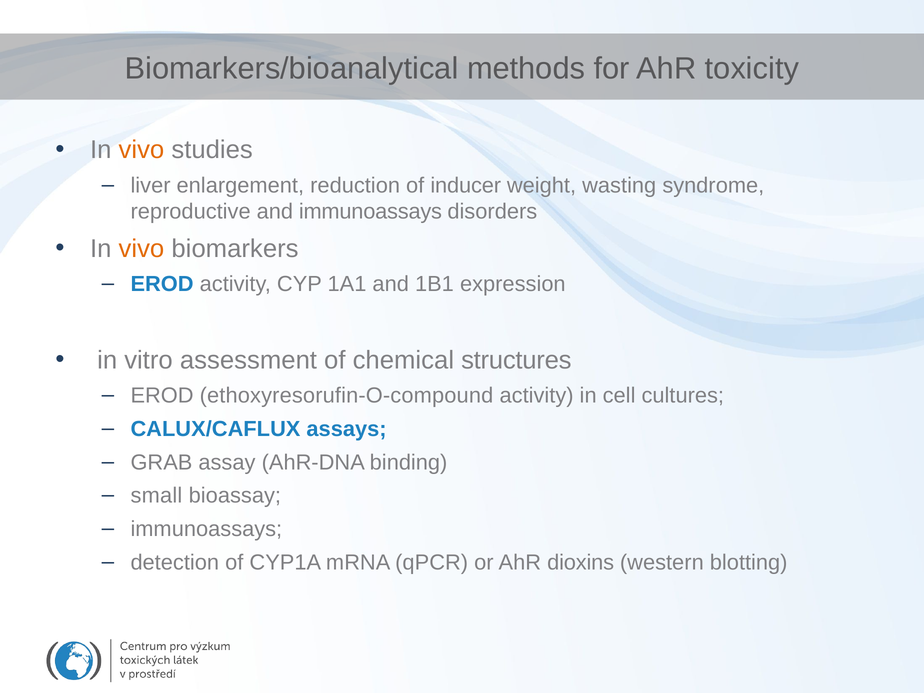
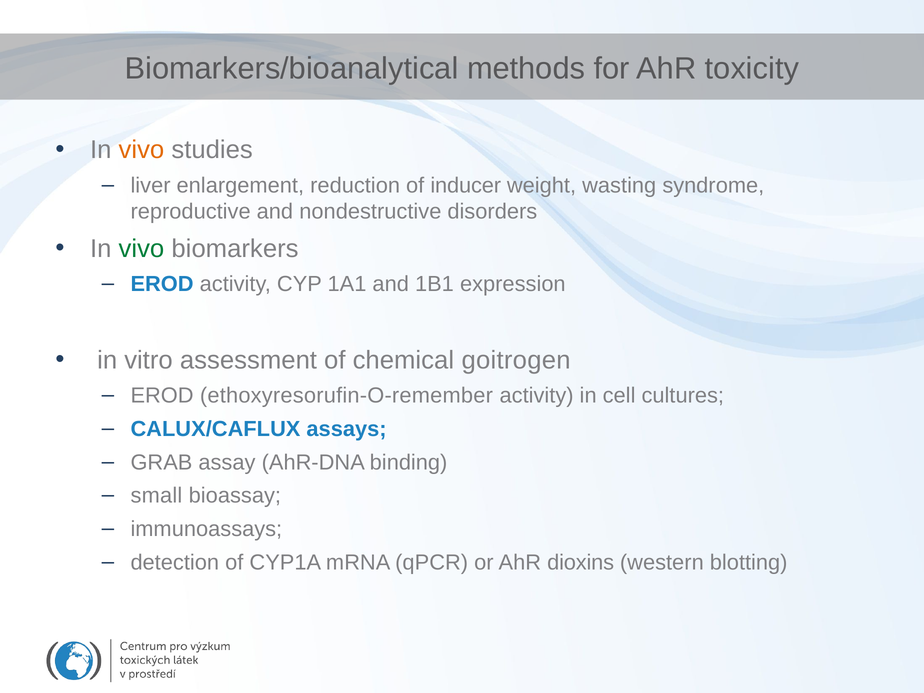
and immunoassays: immunoassays -> nondestructive
vivo at (141, 249) colour: orange -> green
structures: structures -> goitrogen
ethoxyresorufin-O-compound: ethoxyresorufin-O-compound -> ethoxyresorufin-O-remember
